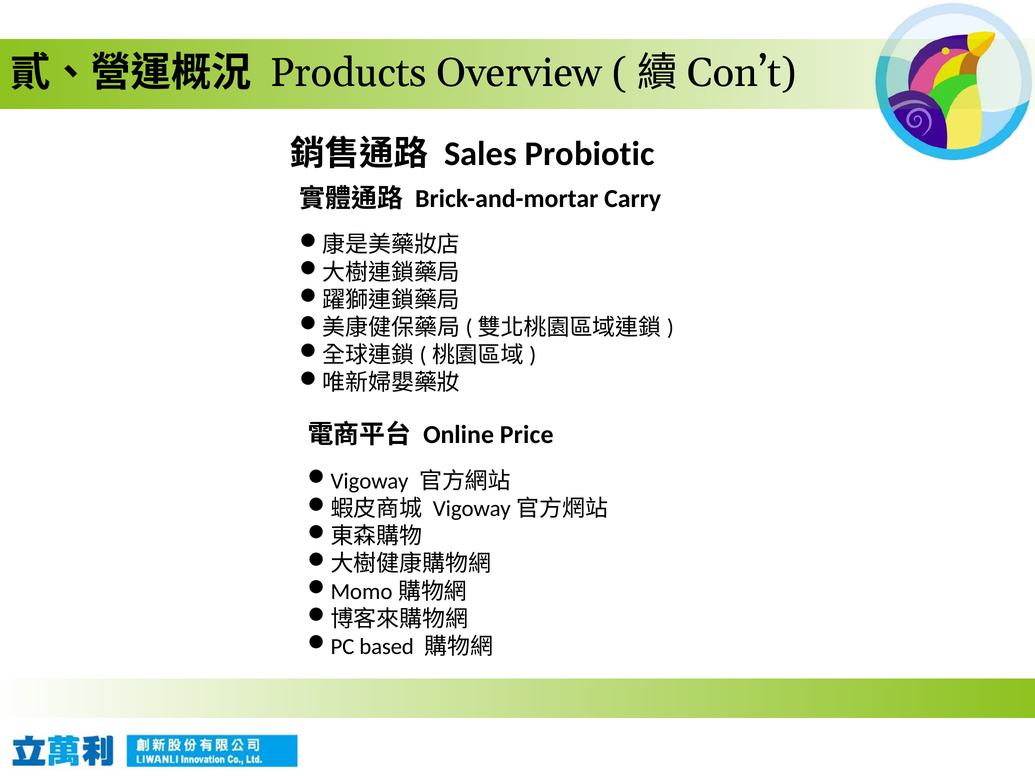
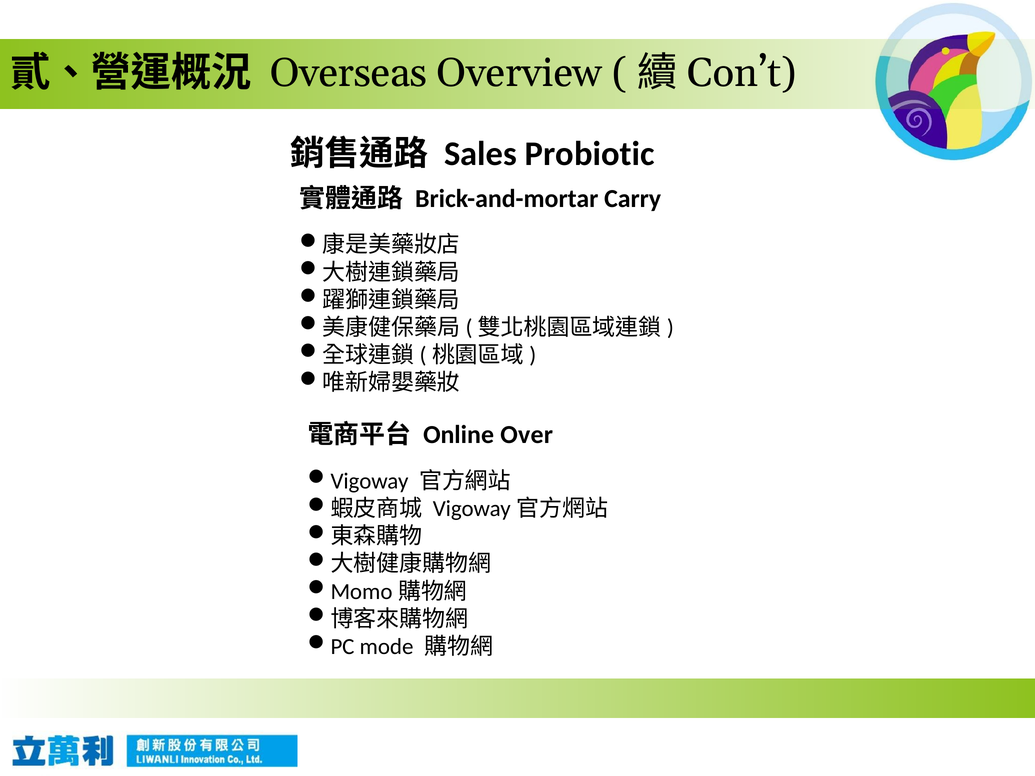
Products: Products -> Overseas
Price: Price -> Over
based: based -> mode
